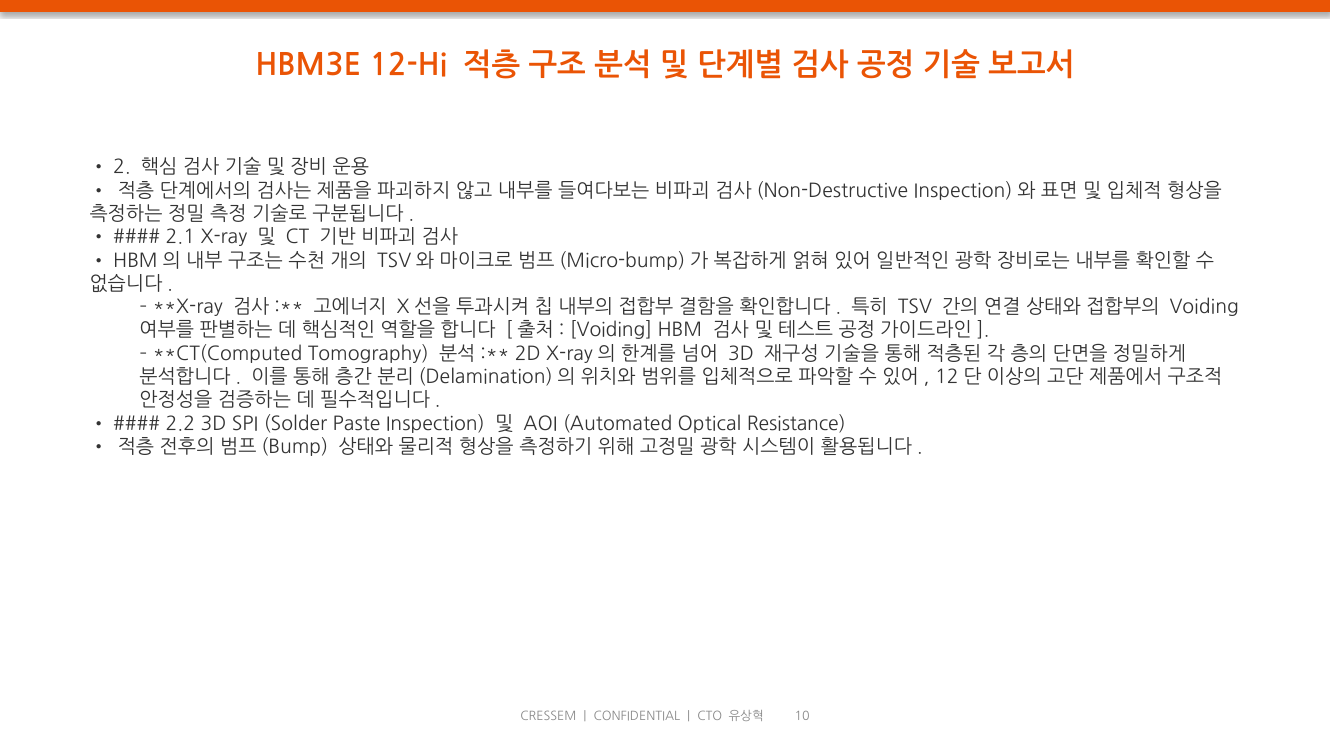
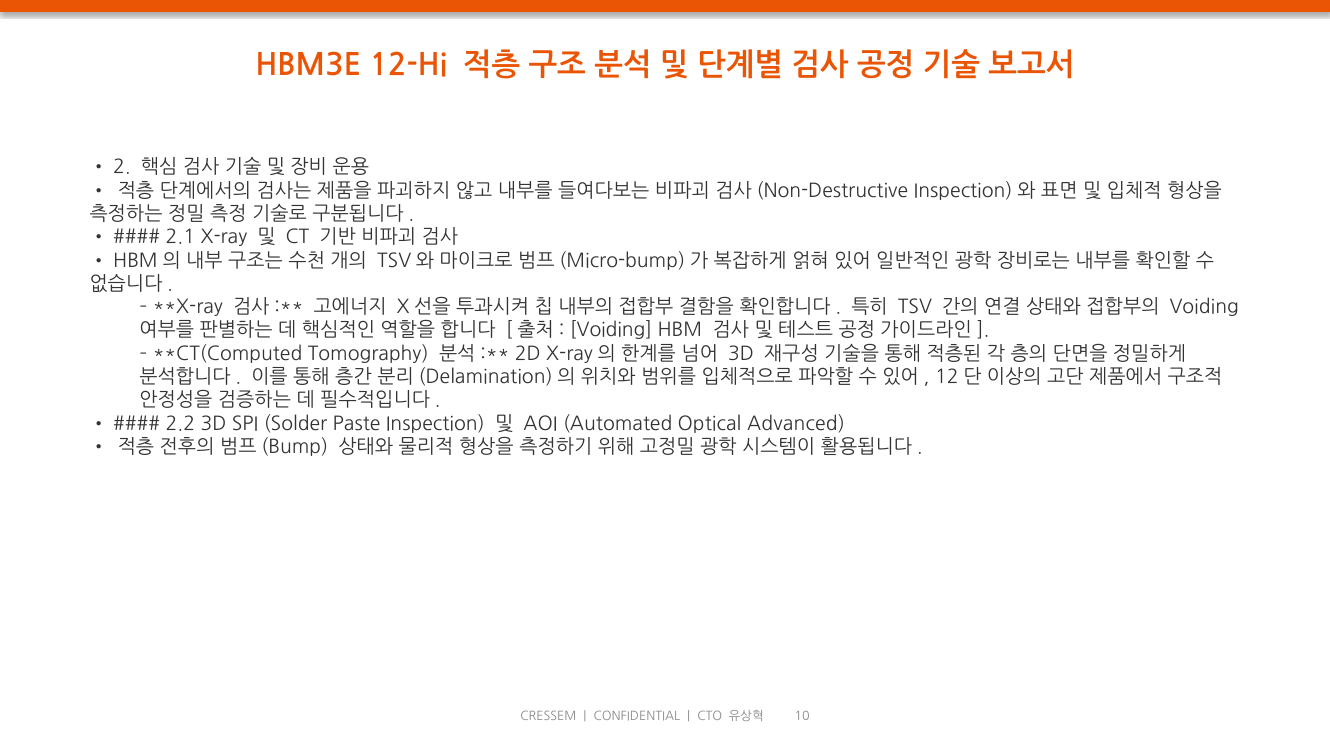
Resistance: Resistance -> Advanced
